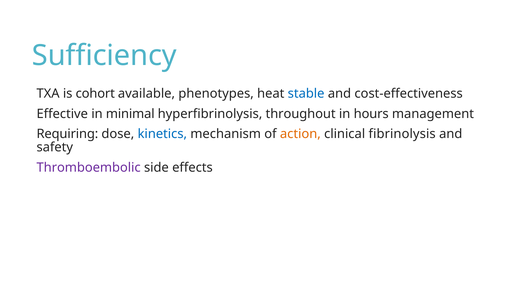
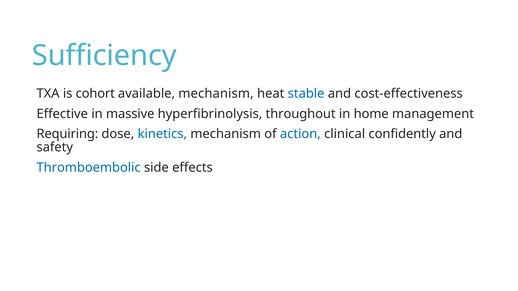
available phenotypes: phenotypes -> mechanism
minimal: minimal -> massive
hours: hours -> home
action colour: orange -> blue
fibrinolysis: fibrinolysis -> confidently
Thromboembolic colour: purple -> blue
